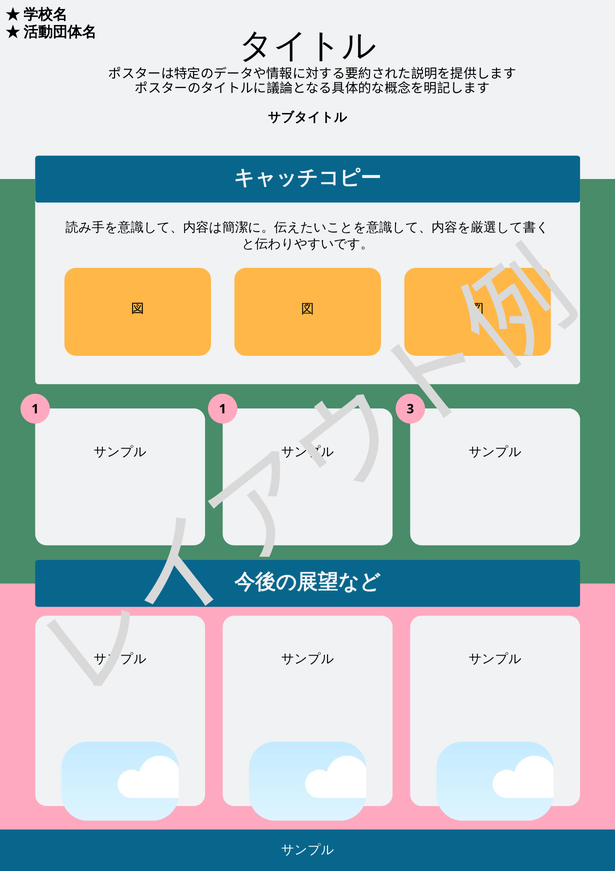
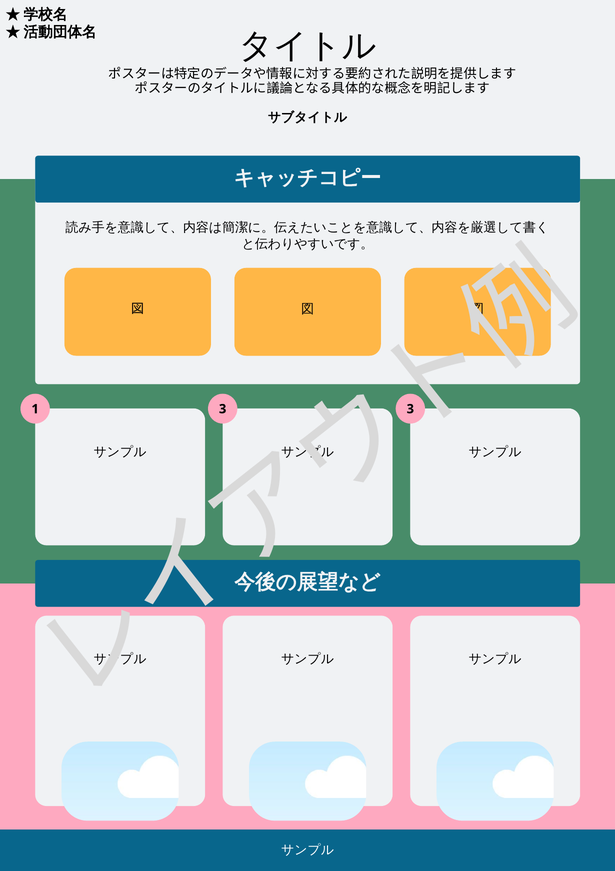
1 1: 1 -> 3
